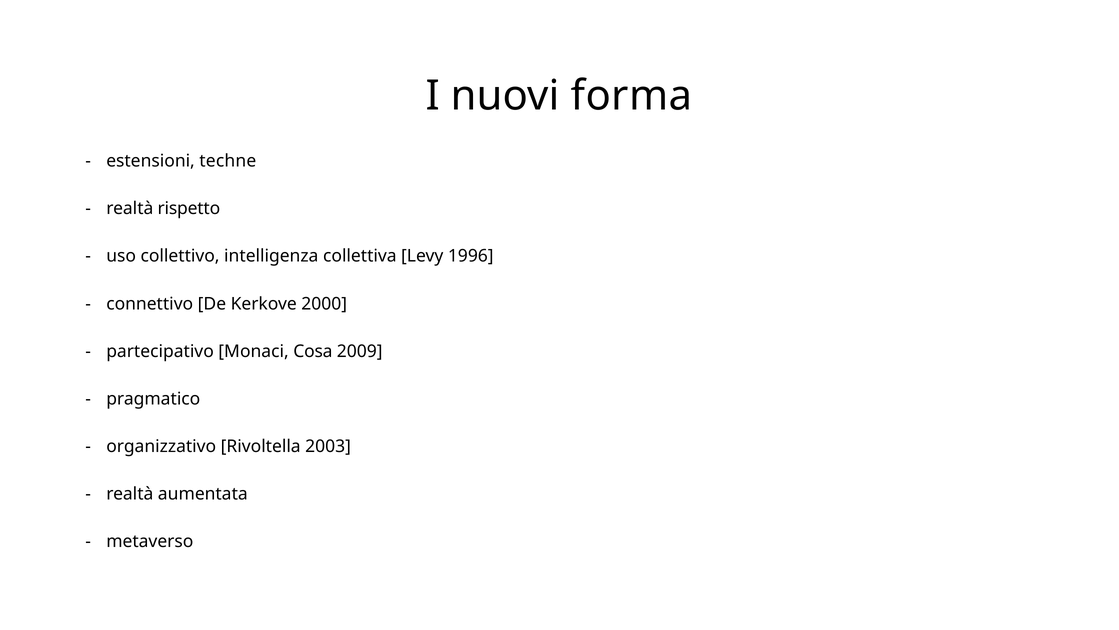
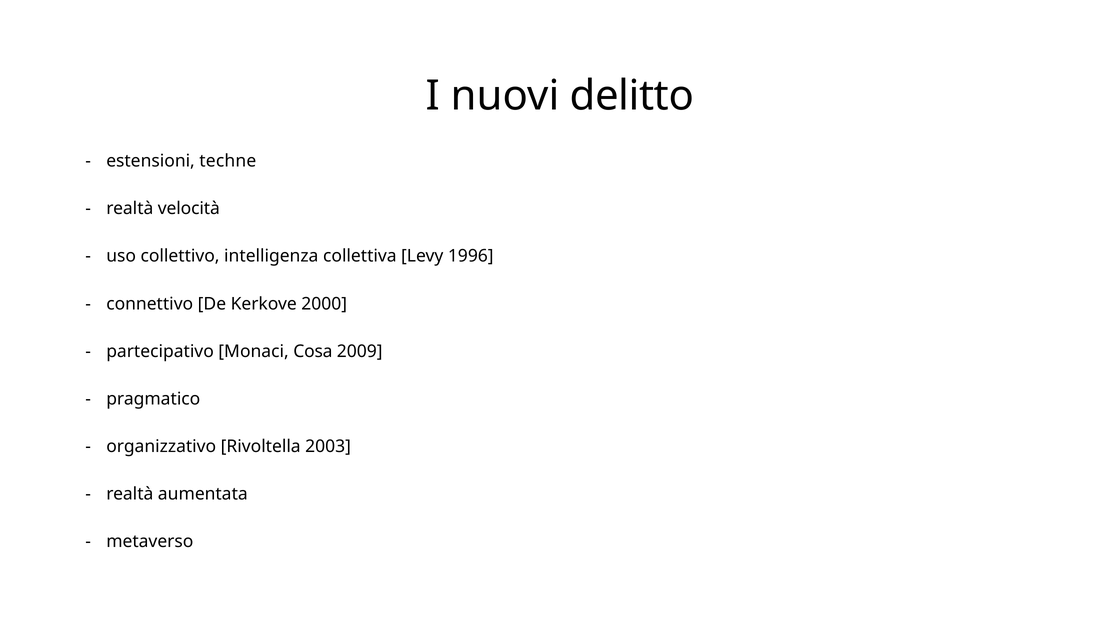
forma: forma -> delitto
rispetto: rispetto -> velocità
